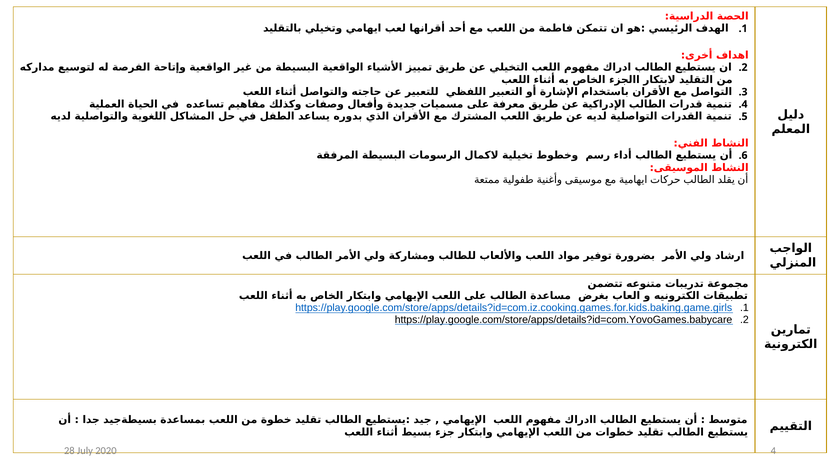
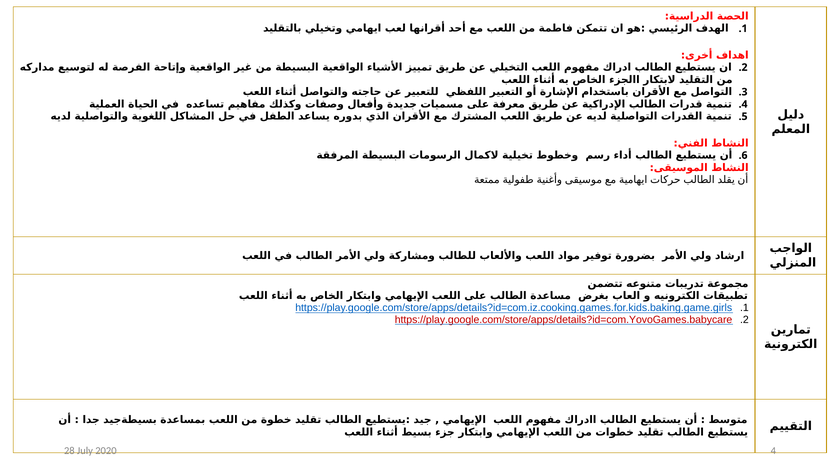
https://play.google.com/store/apps/details?id=com.YovoGames.babycare colour: black -> red
